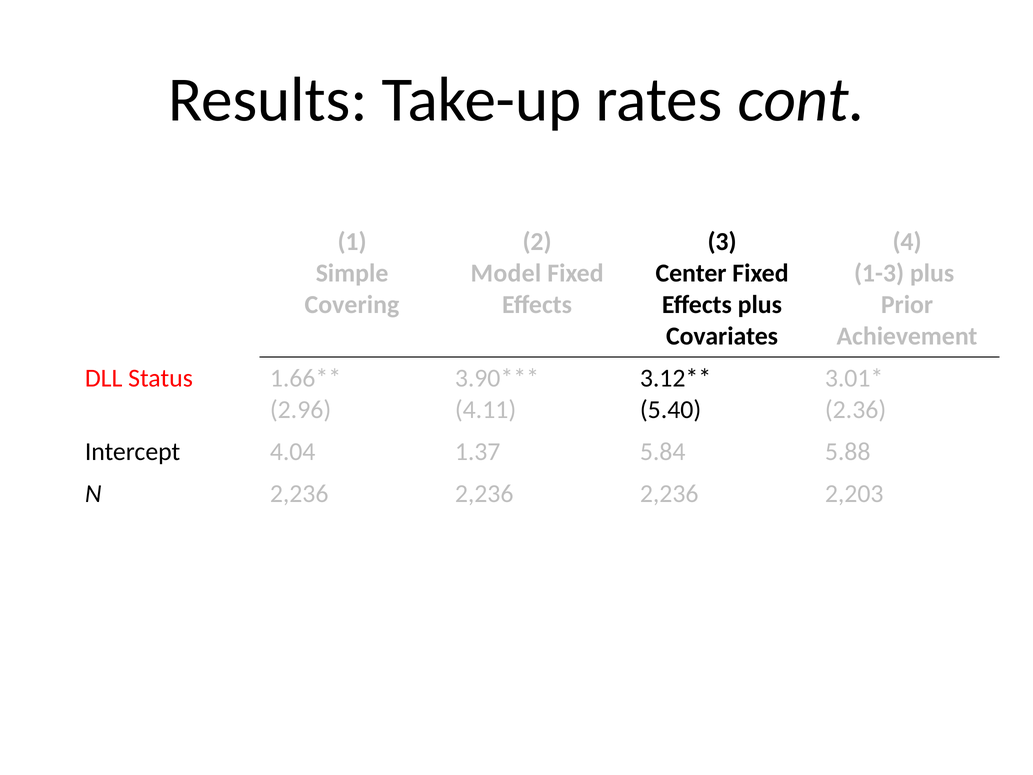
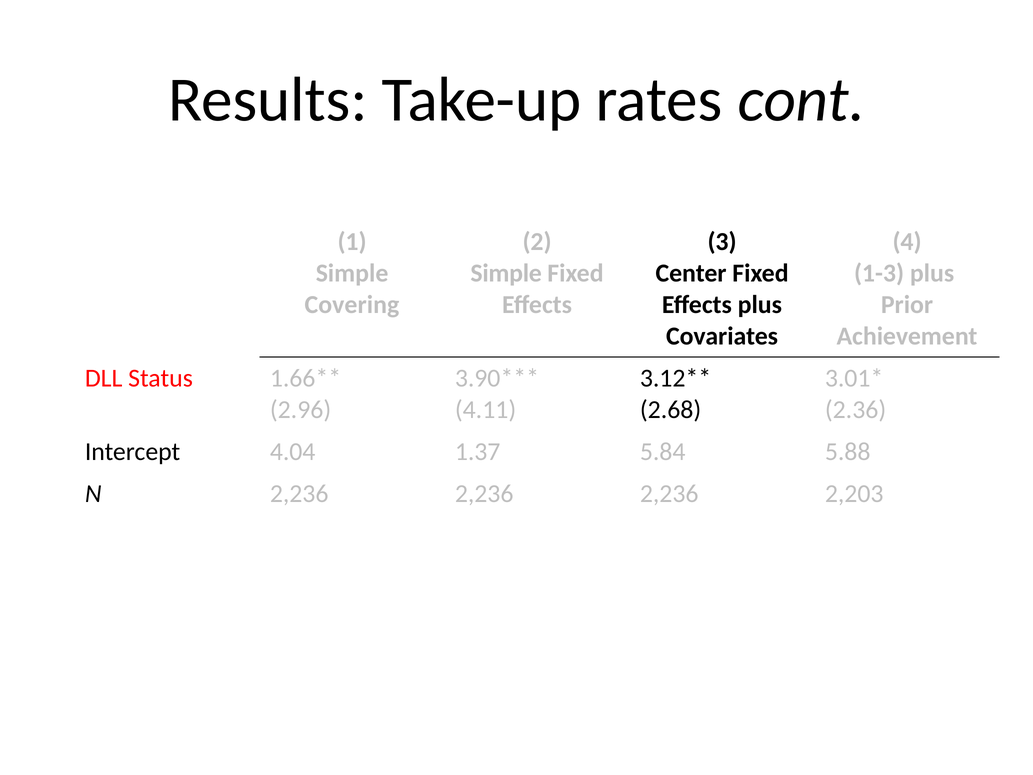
Model at (506, 273): Model -> Simple
5.40: 5.40 -> 2.68
